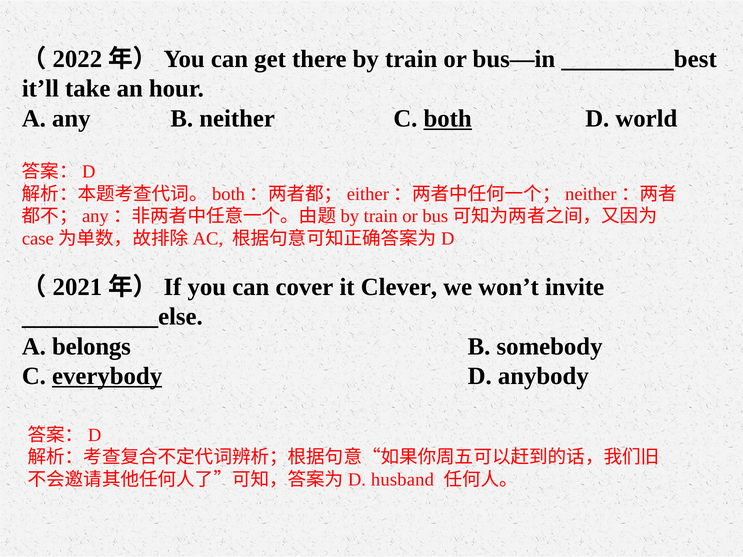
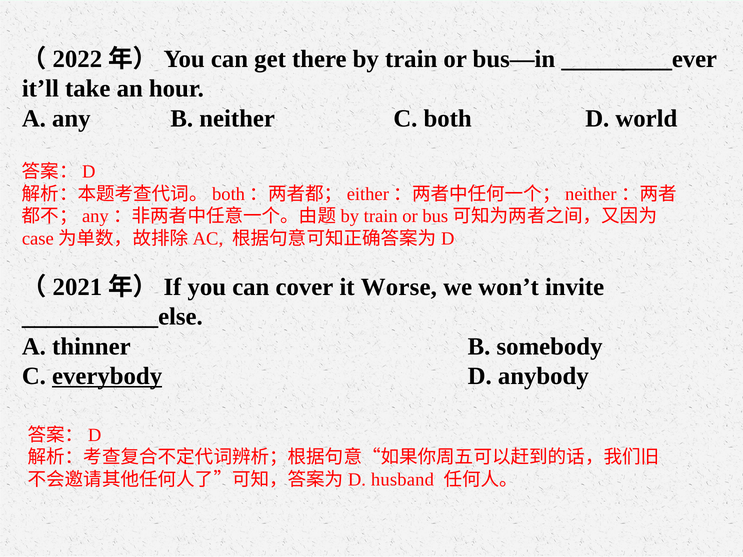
_________best: _________best -> _________ever
both underline: present -> none
Clever: Clever -> Worse
belongs: belongs -> thinner
